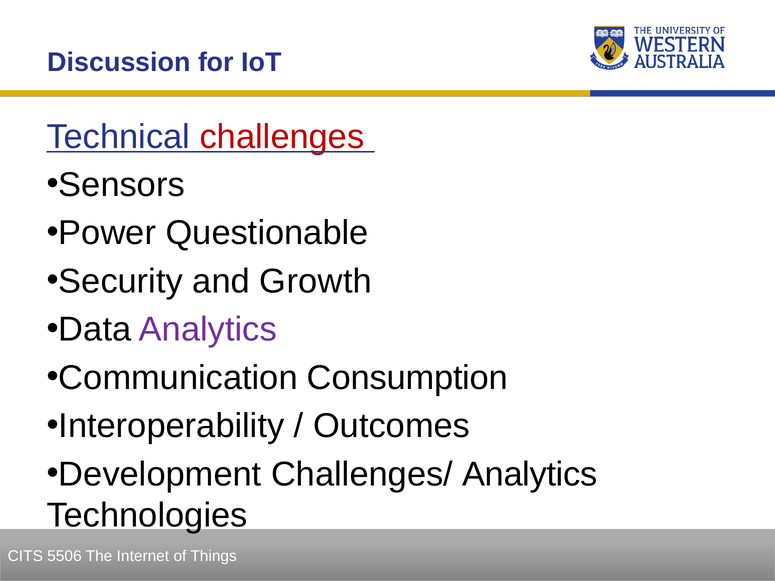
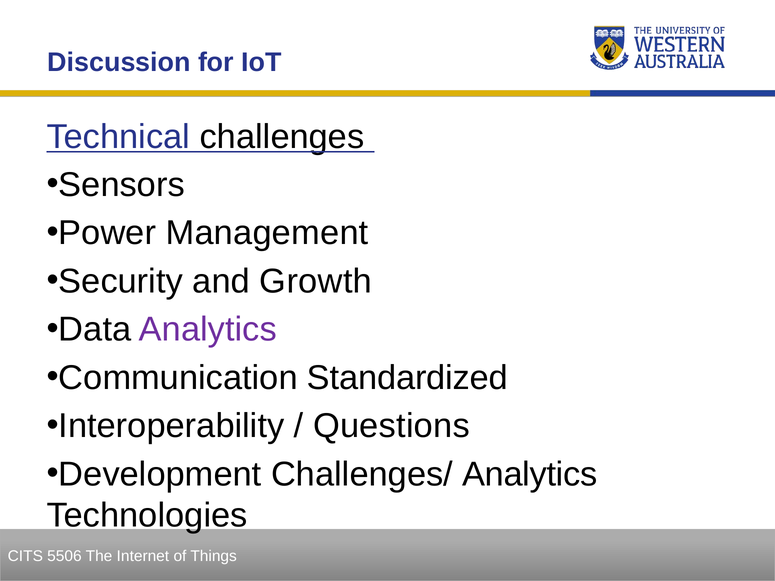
challenges colour: red -> black
Questionable: Questionable -> Management
Consumption: Consumption -> Standardized
Outcomes: Outcomes -> Questions
